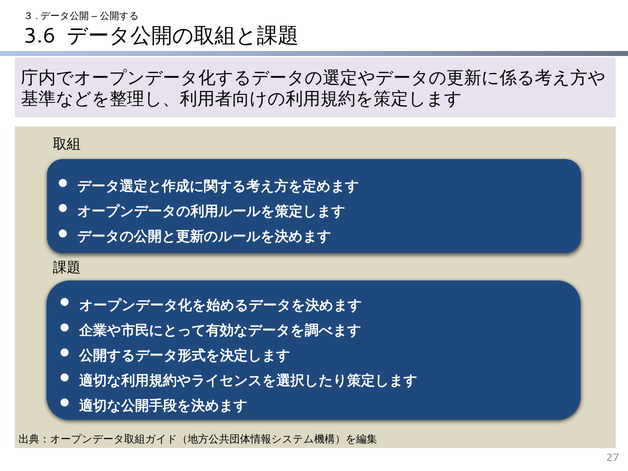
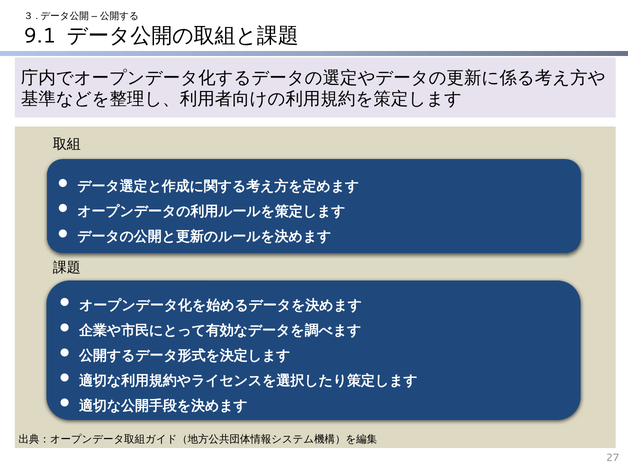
3.6: 3.6 -> 9.1
